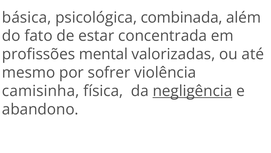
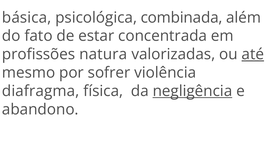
mental: mental -> natura
até underline: none -> present
camisinha: camisinha -> diafragma
